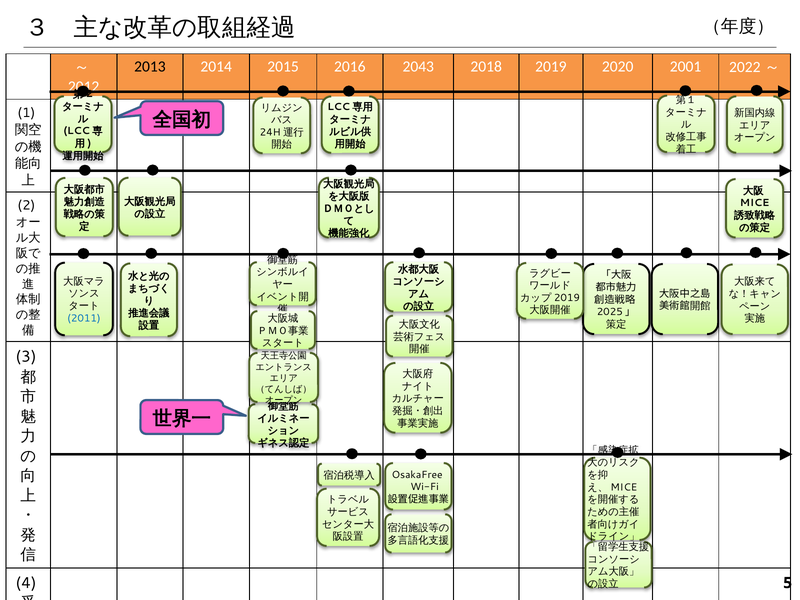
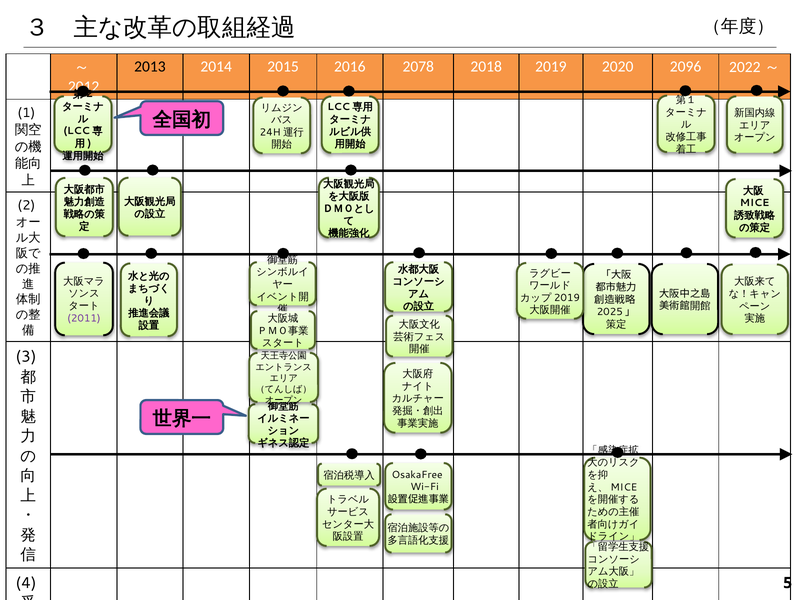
2043: 2043 -> 2078
2001: 2001 -> 2096
2011 colour: blue -> purple
